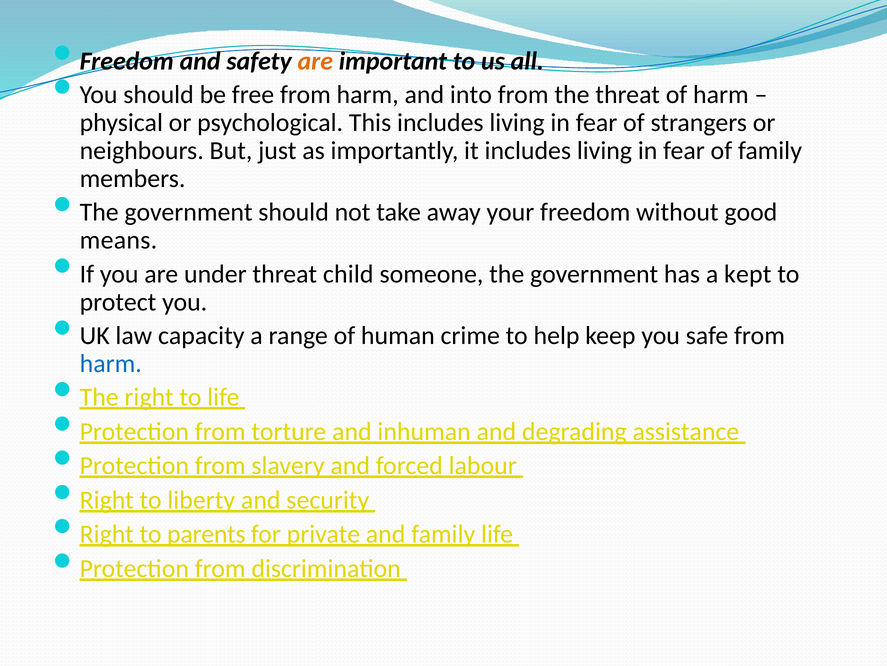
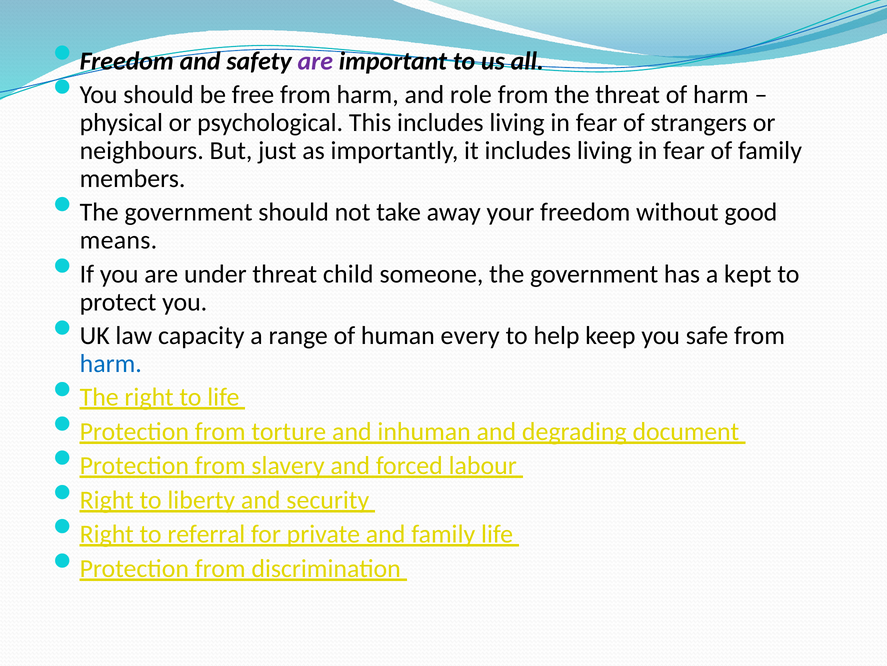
are at (315, 61) colour: orange -> purple
into: into -> role
crime: crime -> every
assistance: assistance -> document
parents: parents -> referral
